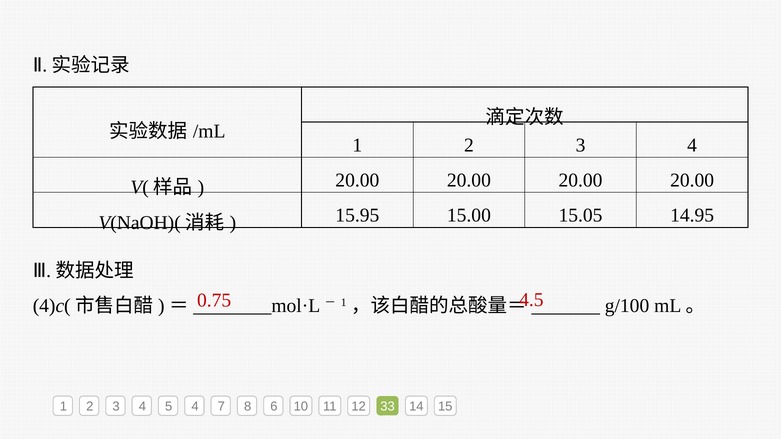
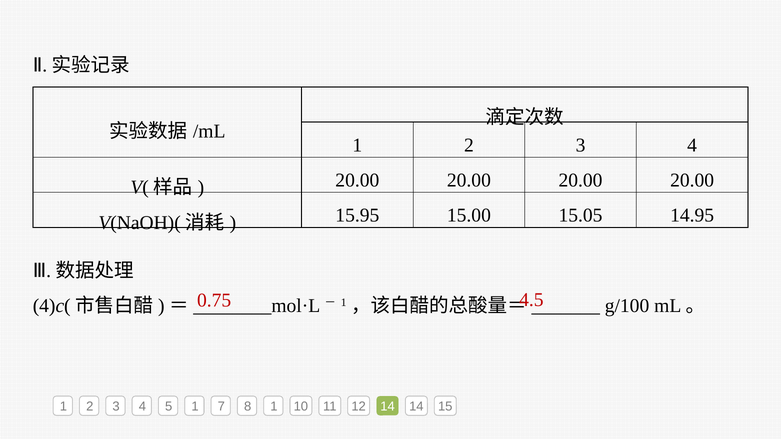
5 4: 4 -> 1
8 6: 6 -> 1
12 33: 33 -> 14
